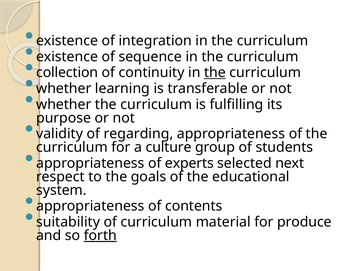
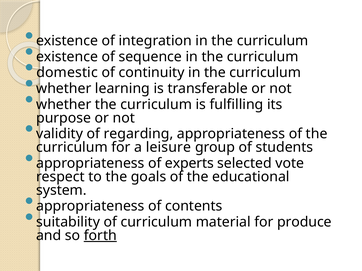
collection: collection -> domestic
the at (215, 73) underline: present -> none
culture: culture -> leisure
next: next -> vote
